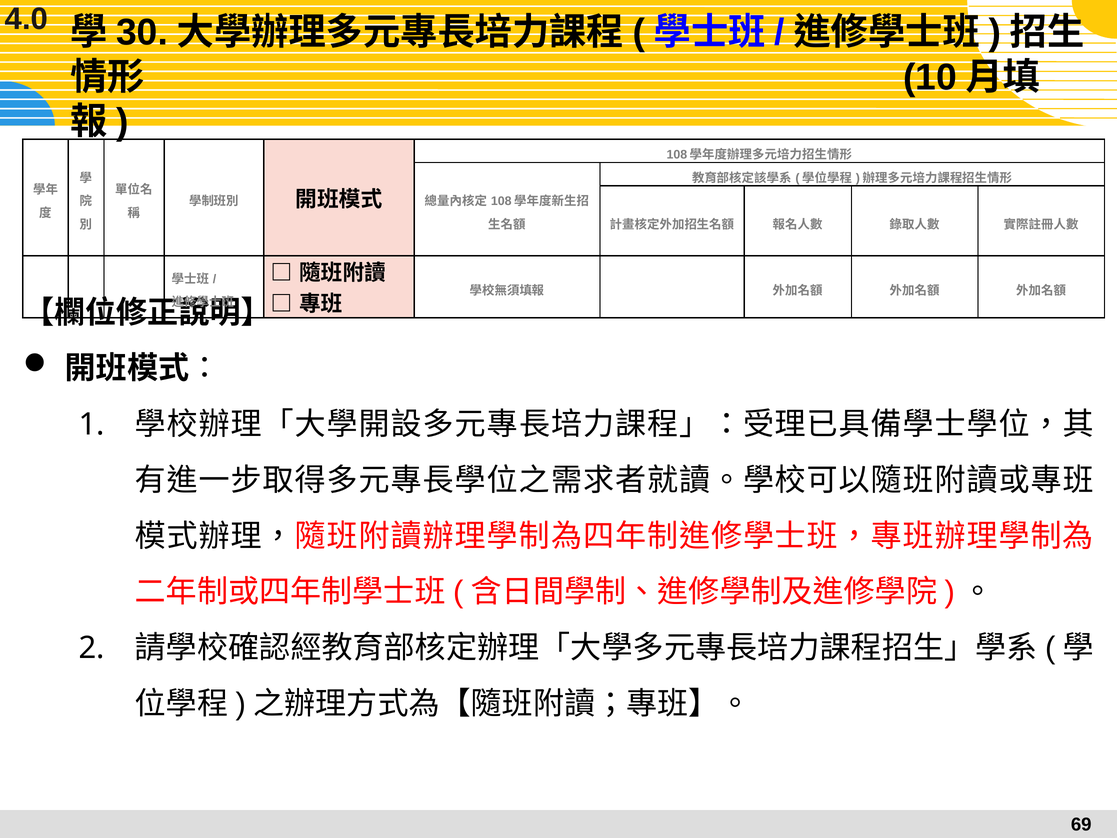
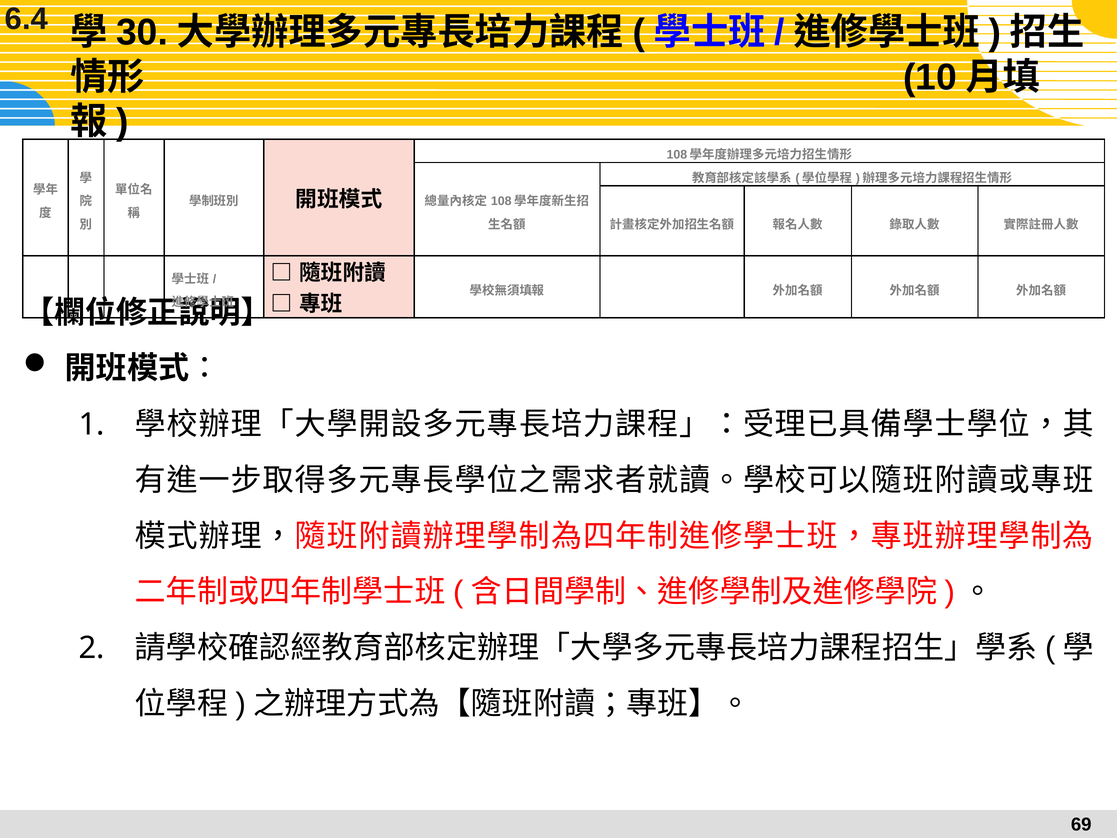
4.0: 4.0 -> 6.4
